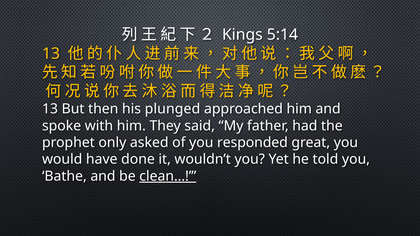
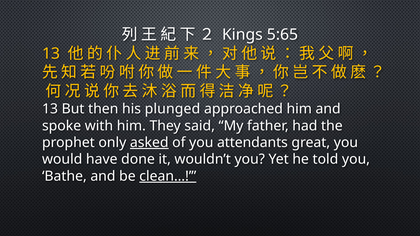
5:14: 5:14 -> 5:65
asked underline: none -> present
responded: responded -> attendants
